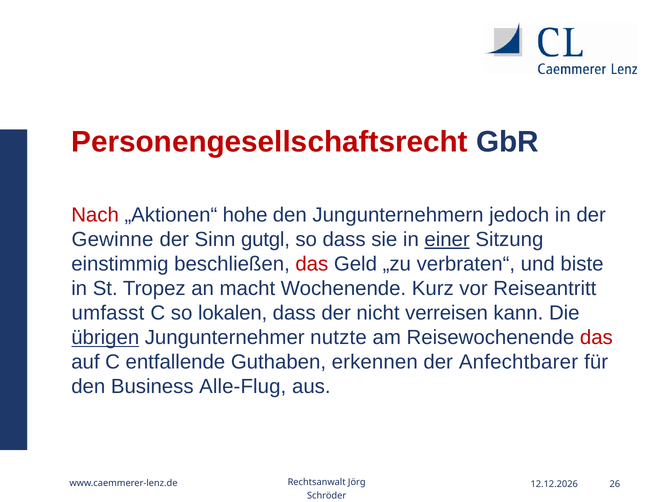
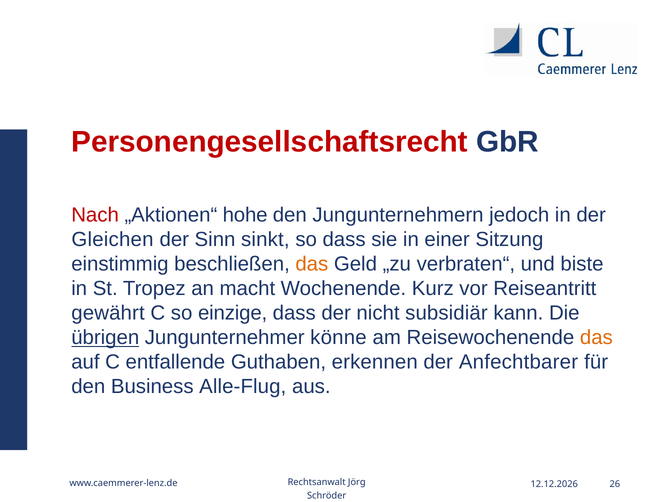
Gewinne: Gewinne -> Gleichen
gutgl: gutgl -> sinkt
einer underline: present -> none
das at (312, 264) colour: red -> orange
umfasst: umfasst -> gewährt
lokalen: lokalen -> einzige
verreisen: verreisen -> subsidiär
nutzte: nutzte -> könne
das at (596, 337) colour: red -> orange
